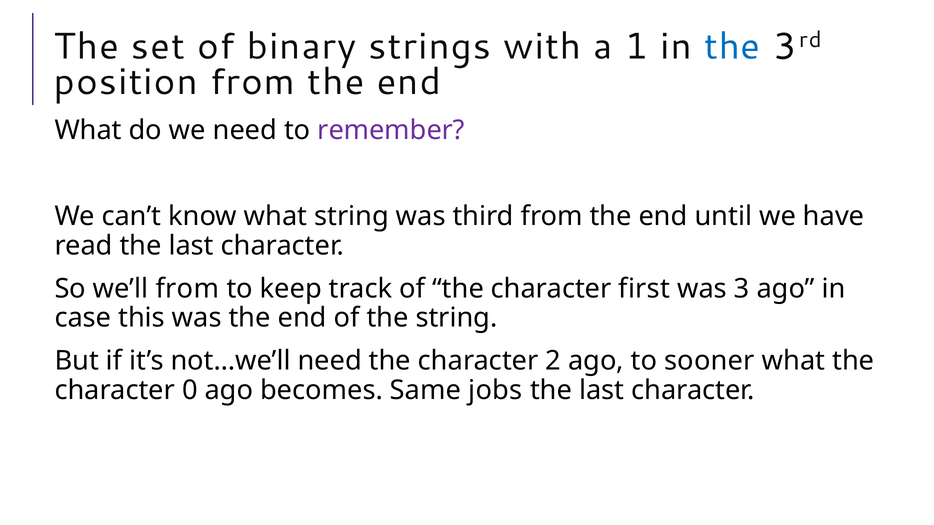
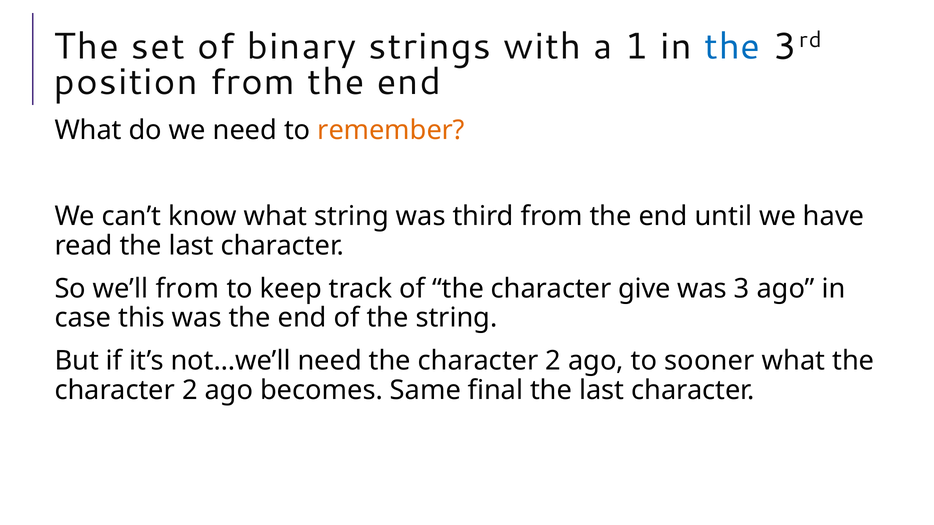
remember colour: purple -> orange
first: first -> give
0 at (190, 391): 0 -> 2
jobs: jobs -> final
